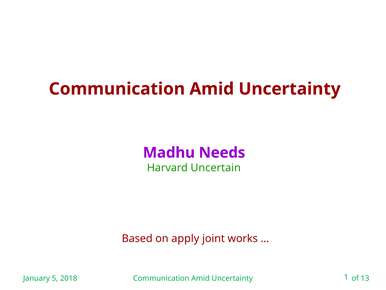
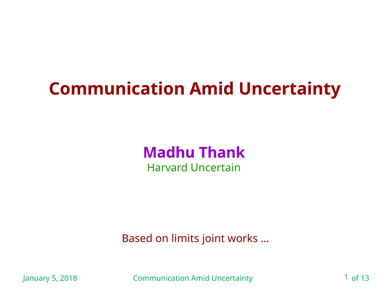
Needs: Needs -> Thank
apply: apply -> limits
